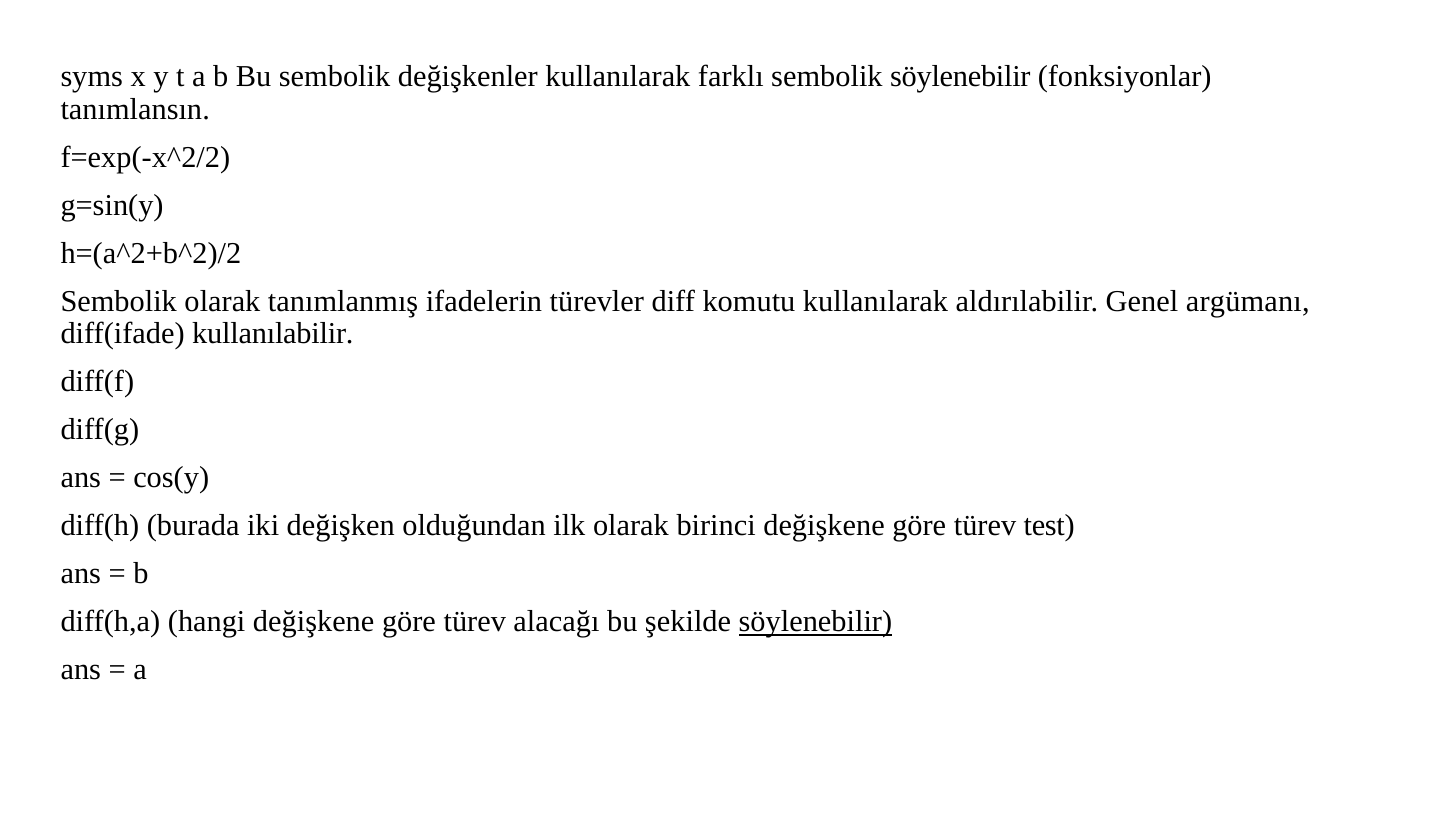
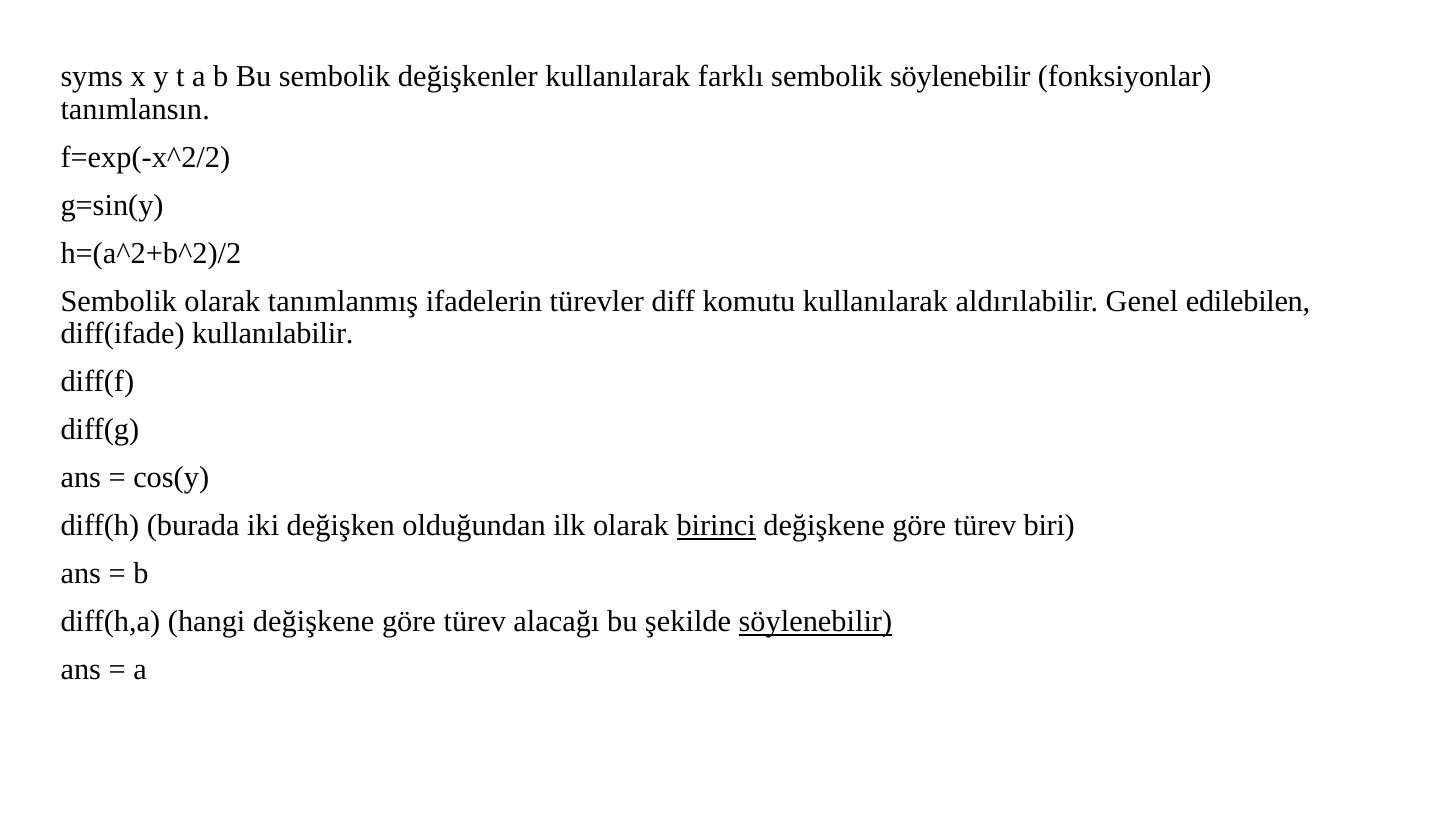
argümanı: argümanı -> edilebilen
birinci underline: none -> present
test: test -> biri
